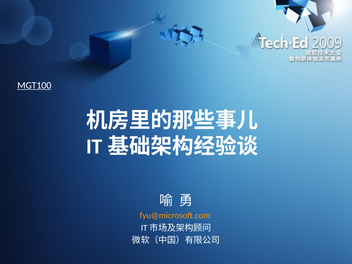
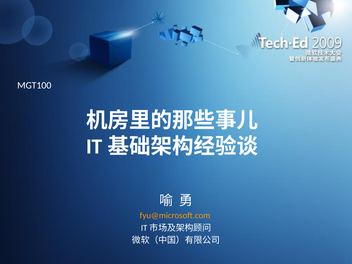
MGT100 underline: present -> none
